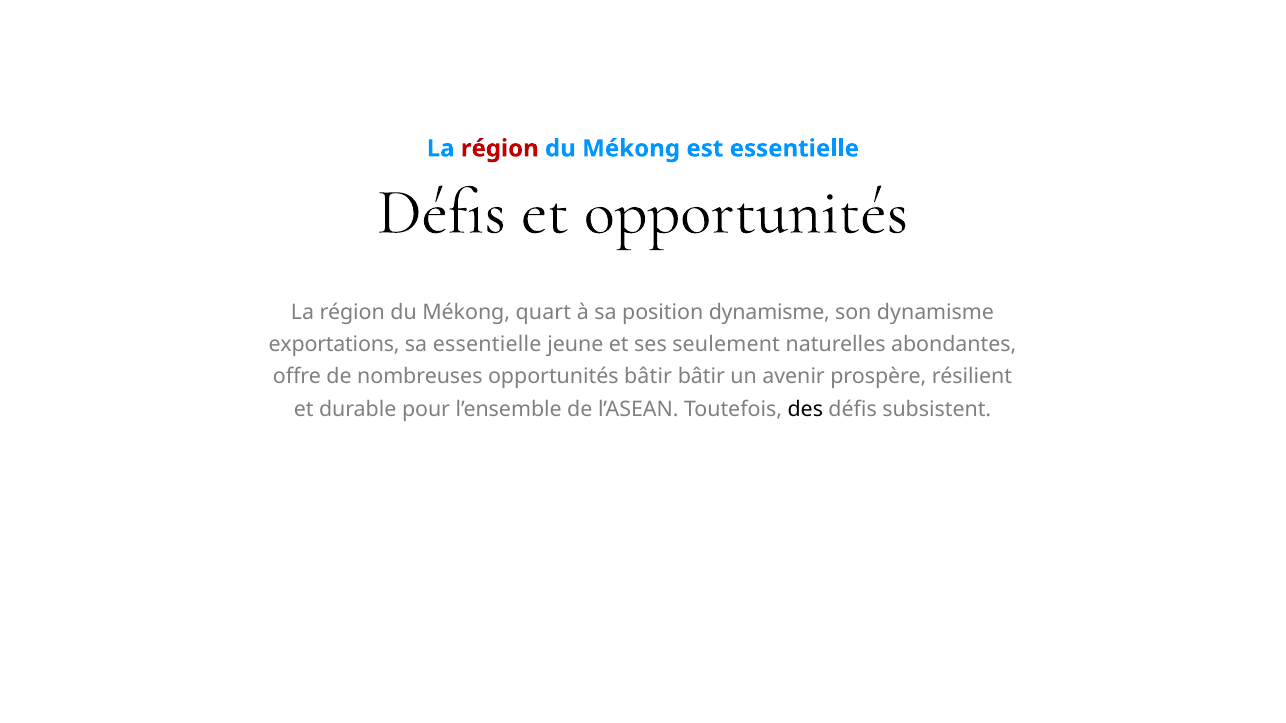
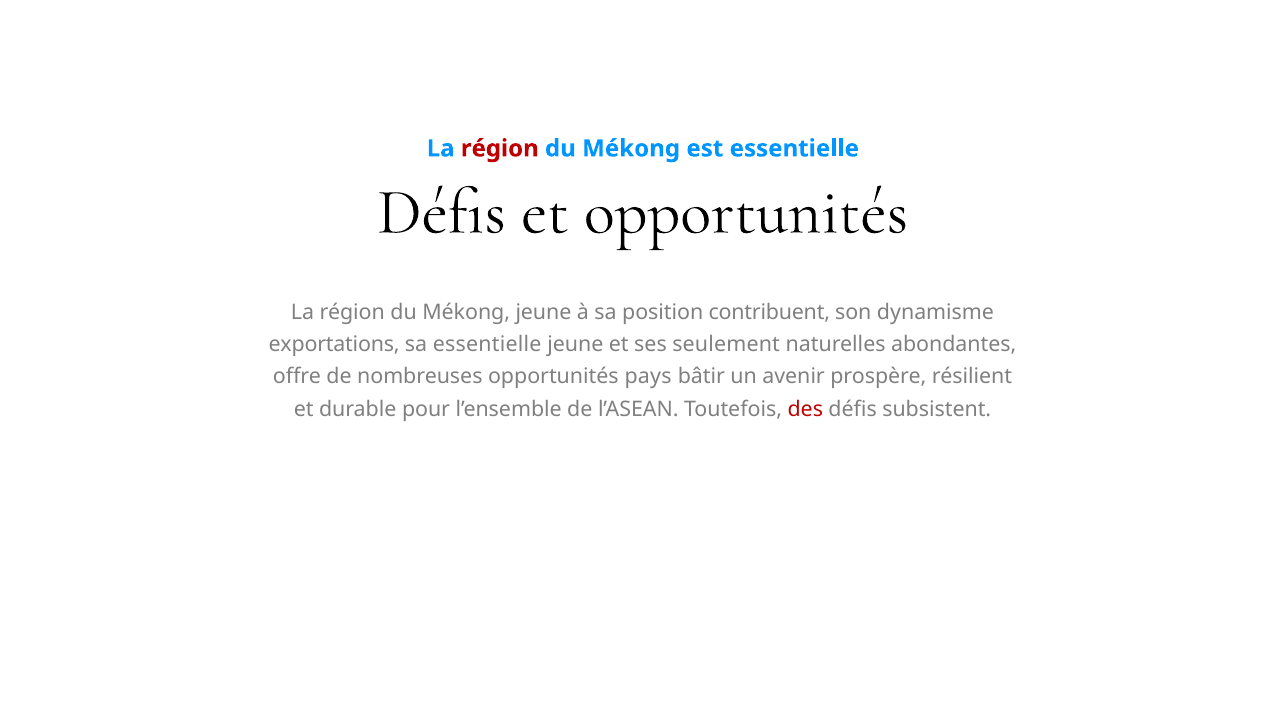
Mékong quart: quart -> jeune
position dynamisme: dynamisme -> contribuent
opportunités bâtir: bâtir -> pays
des colour: black -> red
